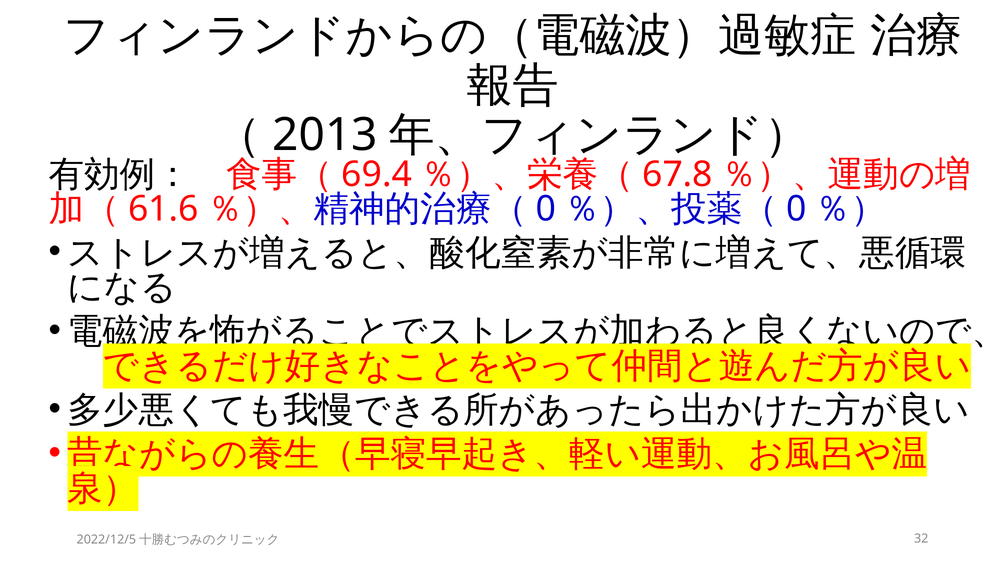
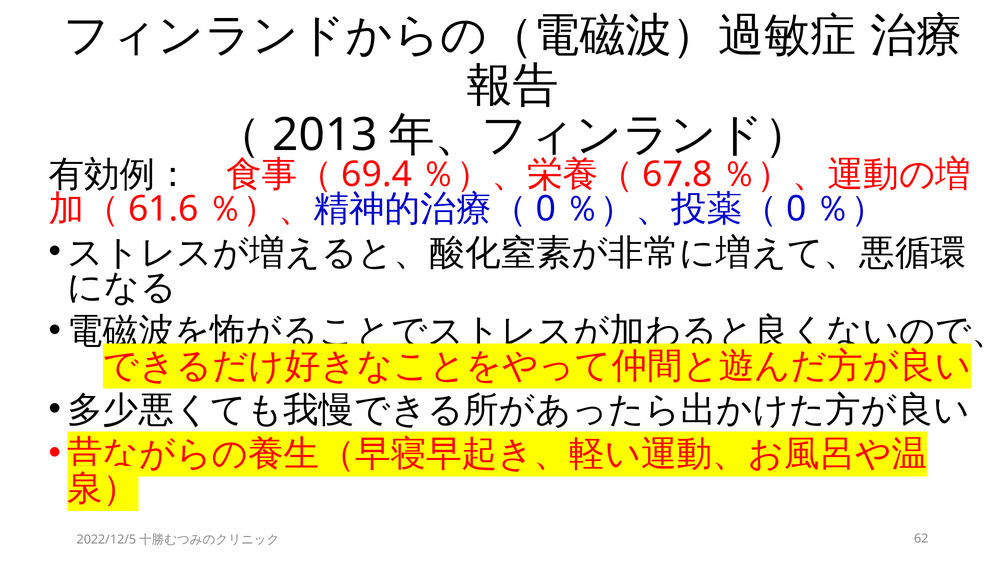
32: 32 -> 62
